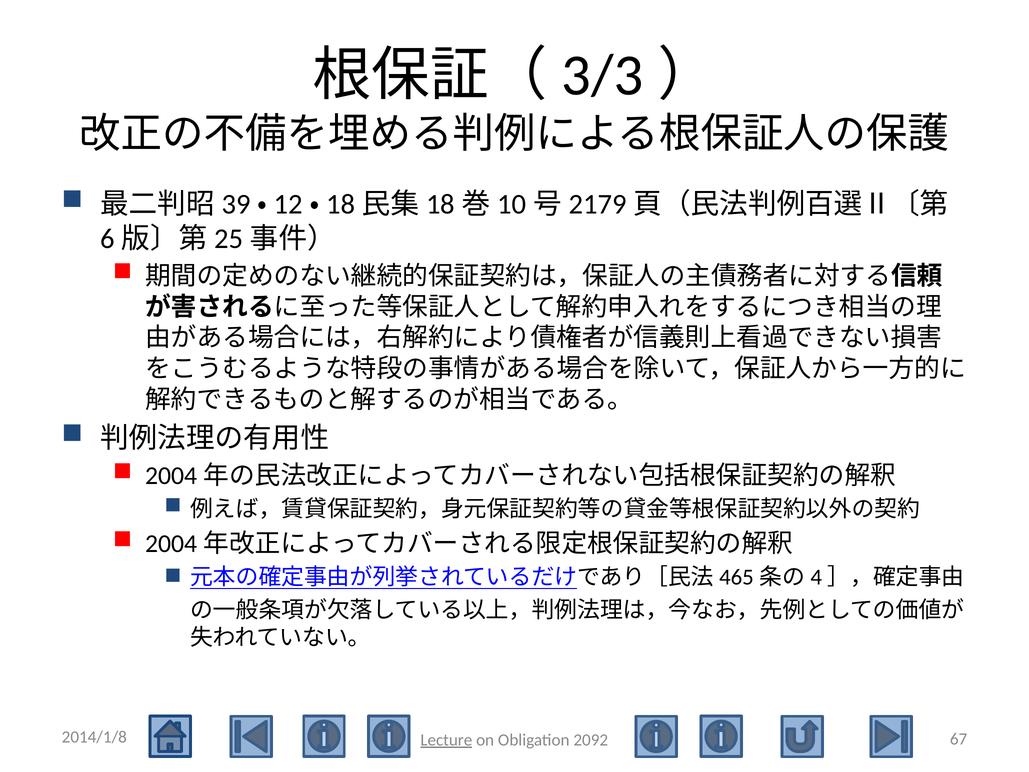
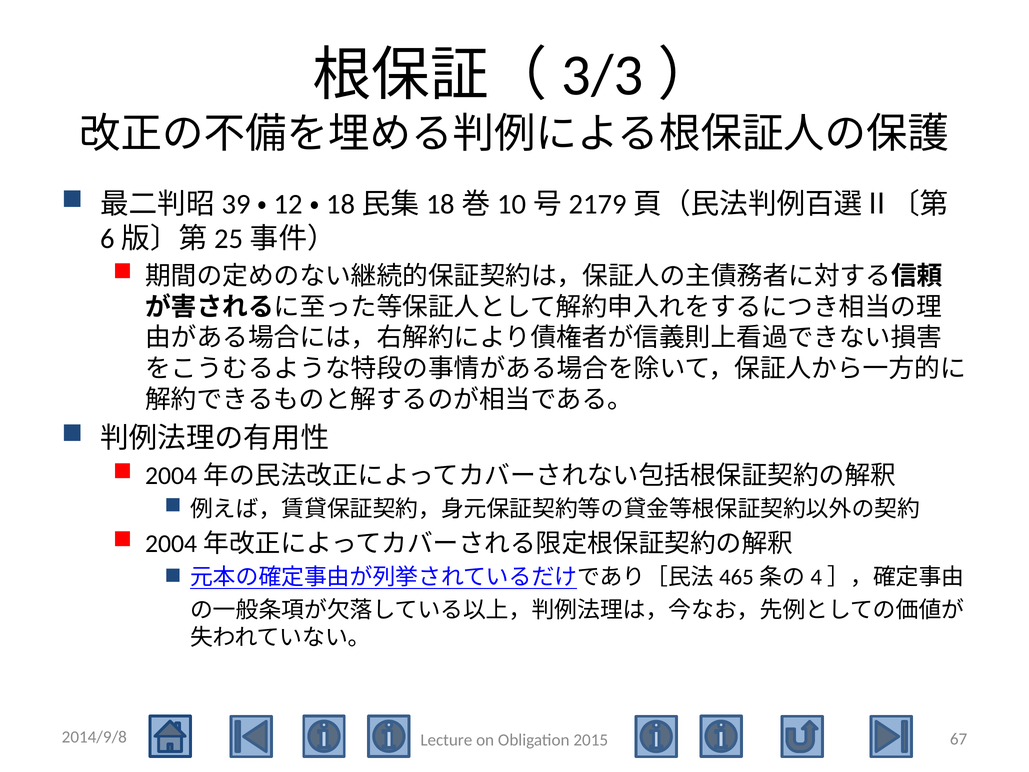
2014/1/8: 2014/1/8 -> 2014/9/8
Lecture underline: present -> none
2092: 2092 -> 2015
